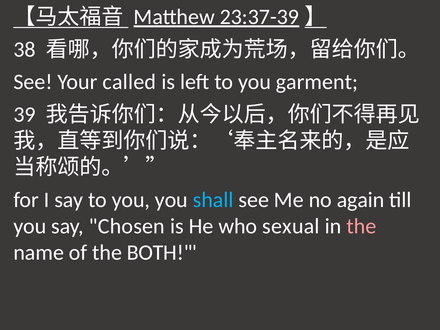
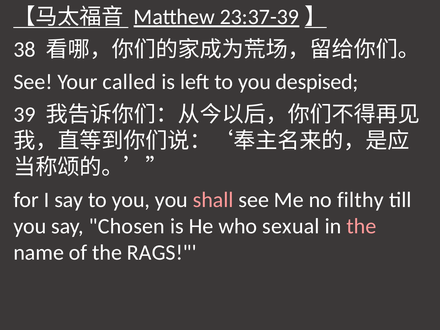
garment: garment -> despised
shall colour: light blue -> pink
again: again -> filthy
BOTH: BOTH -> RAGS
